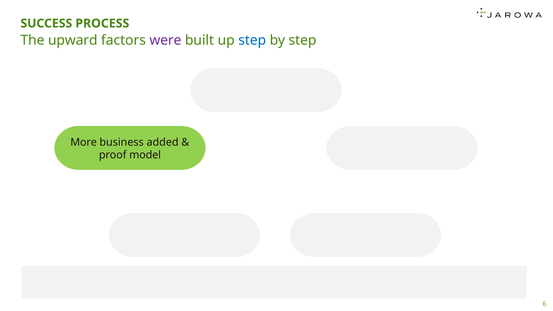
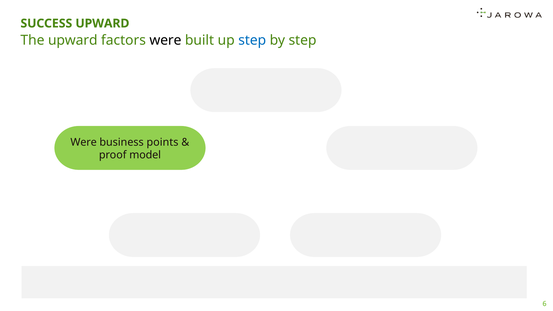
SUCCESS PROCESS: PROCESS -> UPWARD
were at (165, 40) colour: purple -> black
More at (84, 142): More -> Were
added: added -> points
